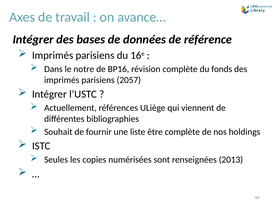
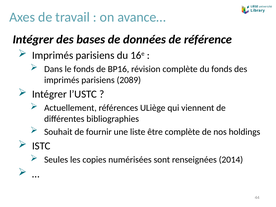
le notre: notre -> fonds
2057: 2057 -> 2089
2013: 2013 -> 2014
